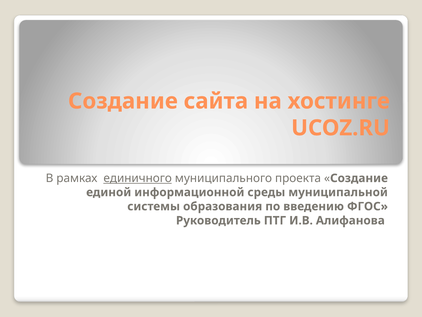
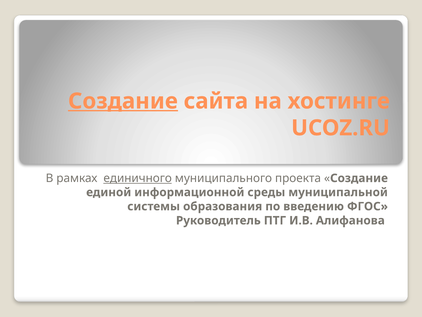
Создание at (123, 101) underline: none -> present
